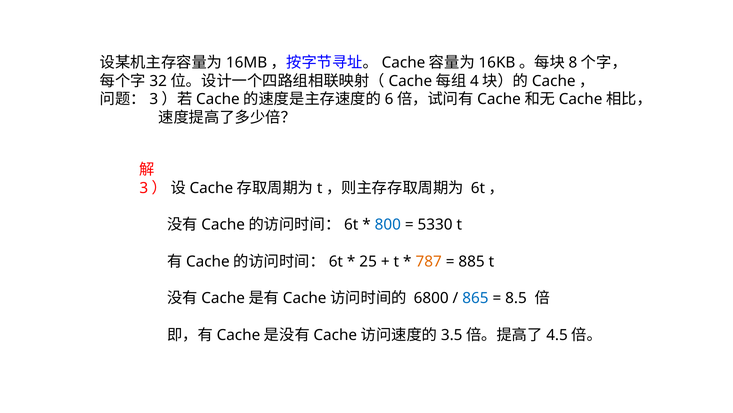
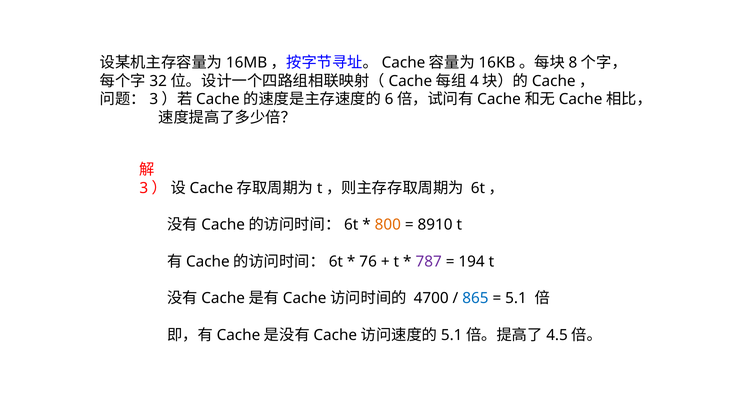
800 colour: blue -> orange
5330: 5330 -> 8910
25: 25 -> 76
787 colour: orange -> purple
885: 885 -> 194
6800: 6800 -> 4700
8.5 at (516, 298): 8.5 -> 5.1
3.5 at (452, 334): 3.5 -> 5.1
